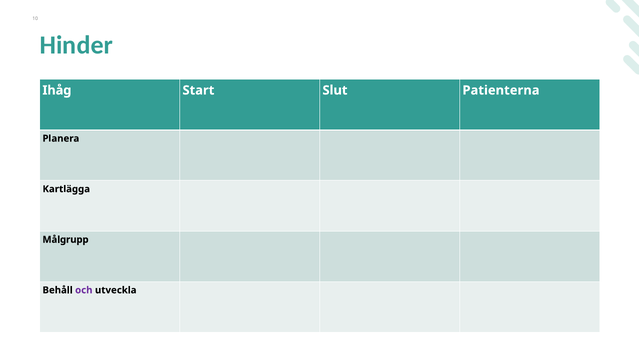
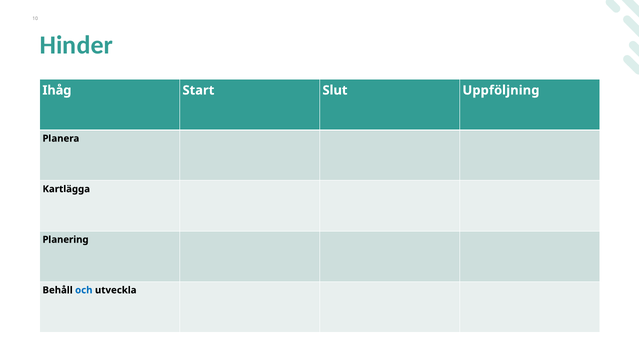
Patienterna: Patienterna -> Uppföljning
Målgrupp: Målgrupp -> Planering
och colour: purple -> blue
